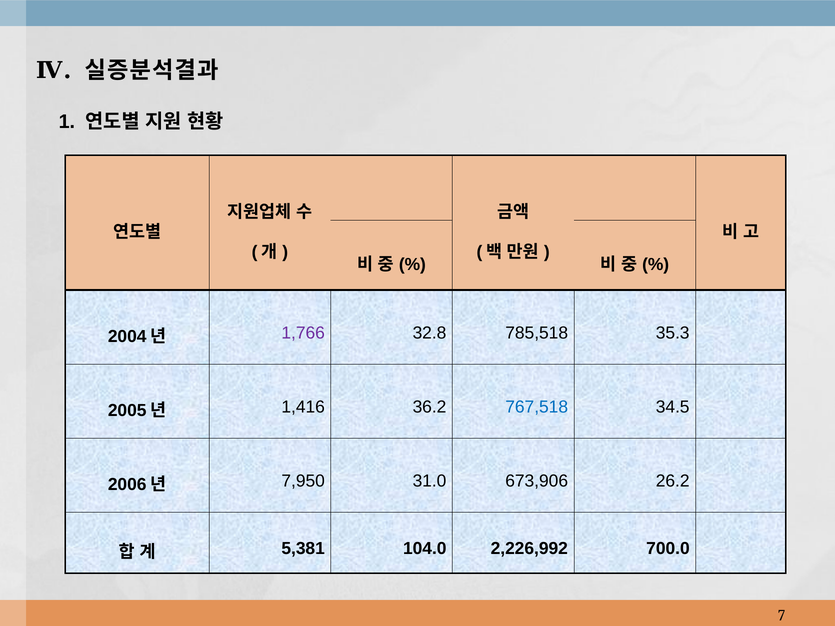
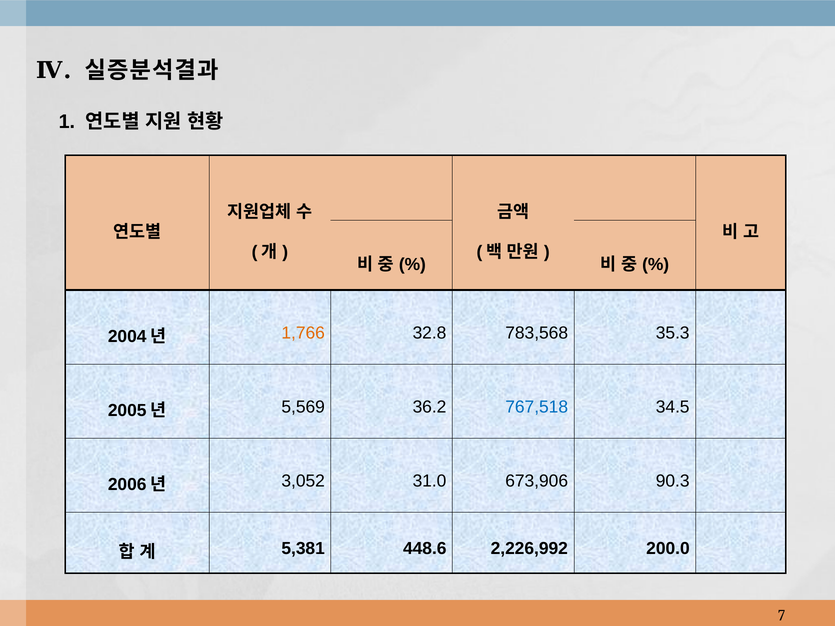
1,766 colour: purple -> orange
785,518: 785,518 -> 783,568
1,416: 1,416 -> 5,569
7,950: 7,950 -> 3,052
26.2: 26.2 -> 90.3
104.0: 104.0 -> 448.6
700.0: 700.0 -> 200.0
